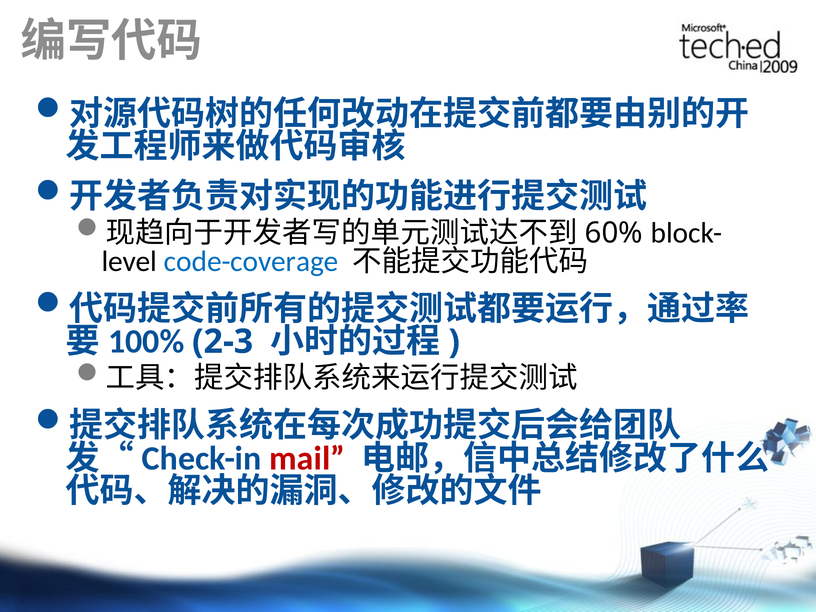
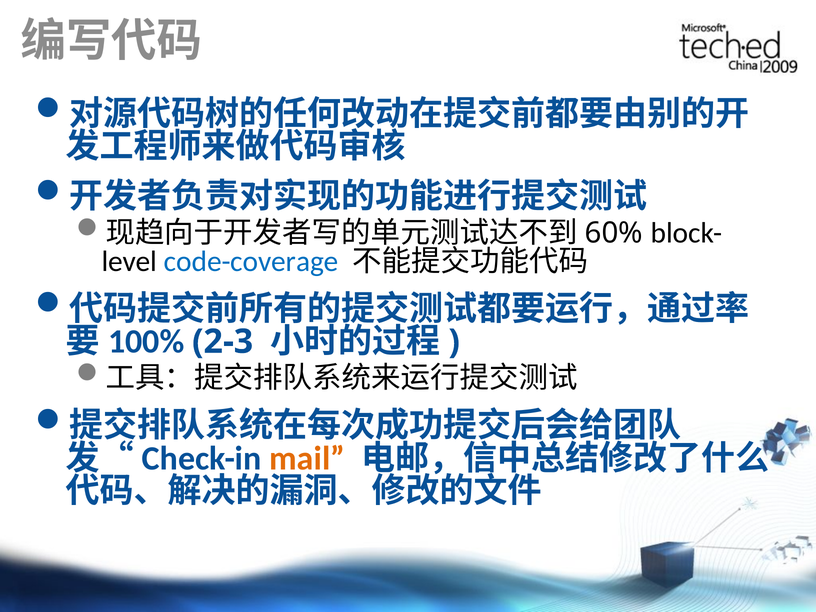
mail colour: red -> orange
